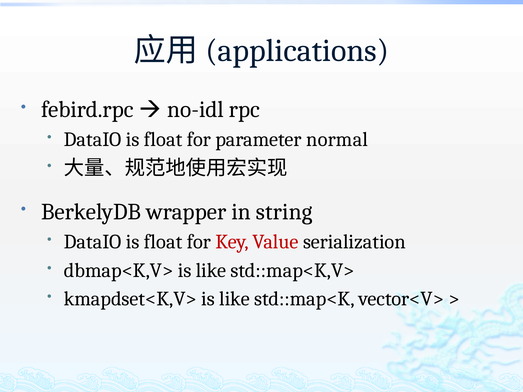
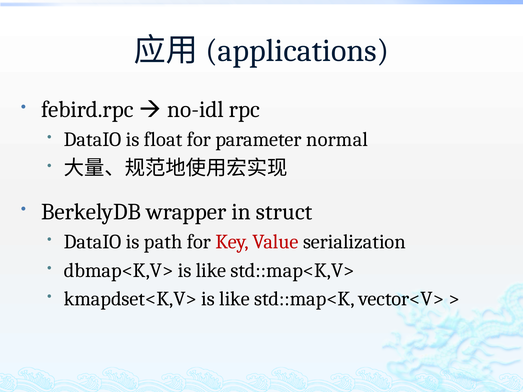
string: string -> struct
float at (163, 242): float -> path
